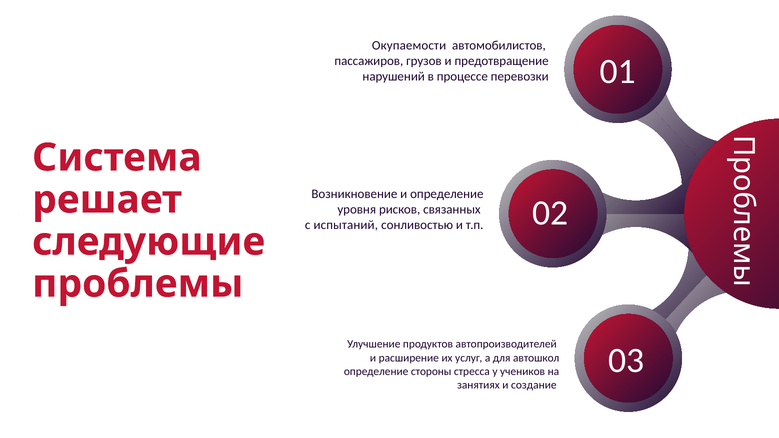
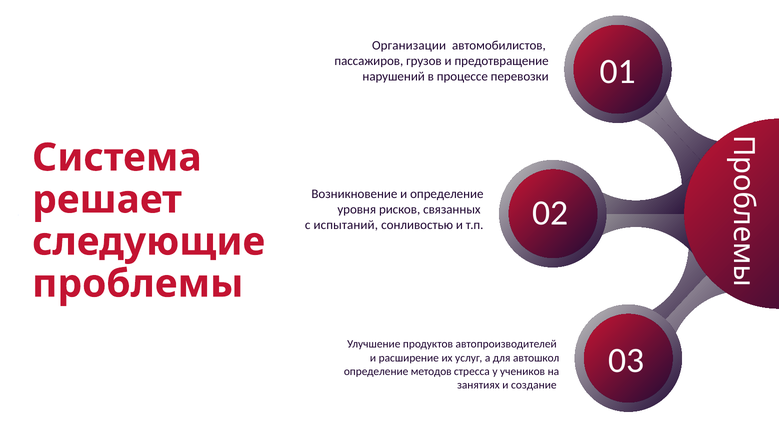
Окупаемости: Окупаемости -> Организации
стороны: стороны -> методов
